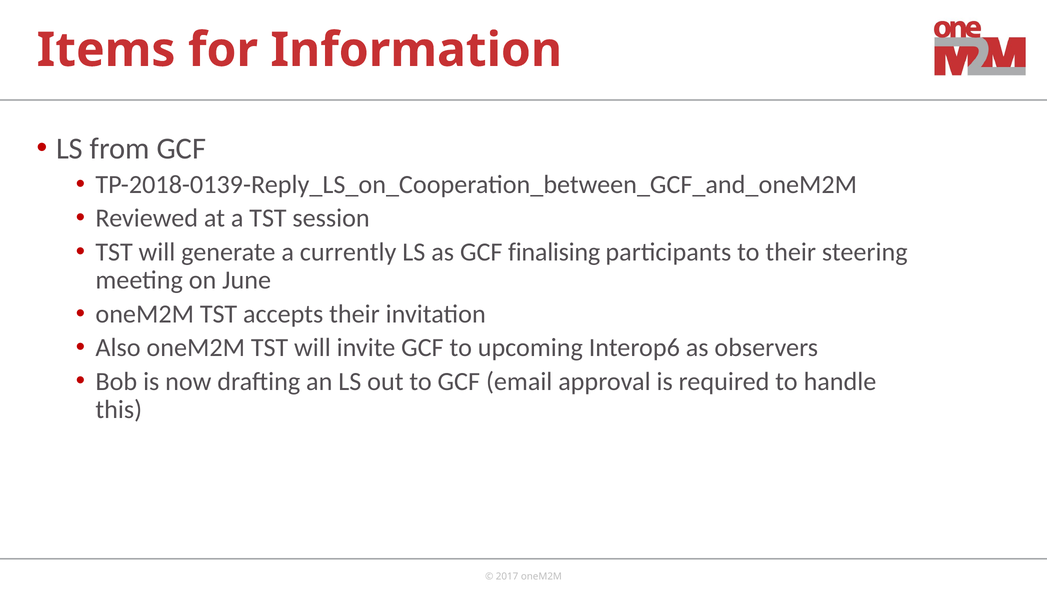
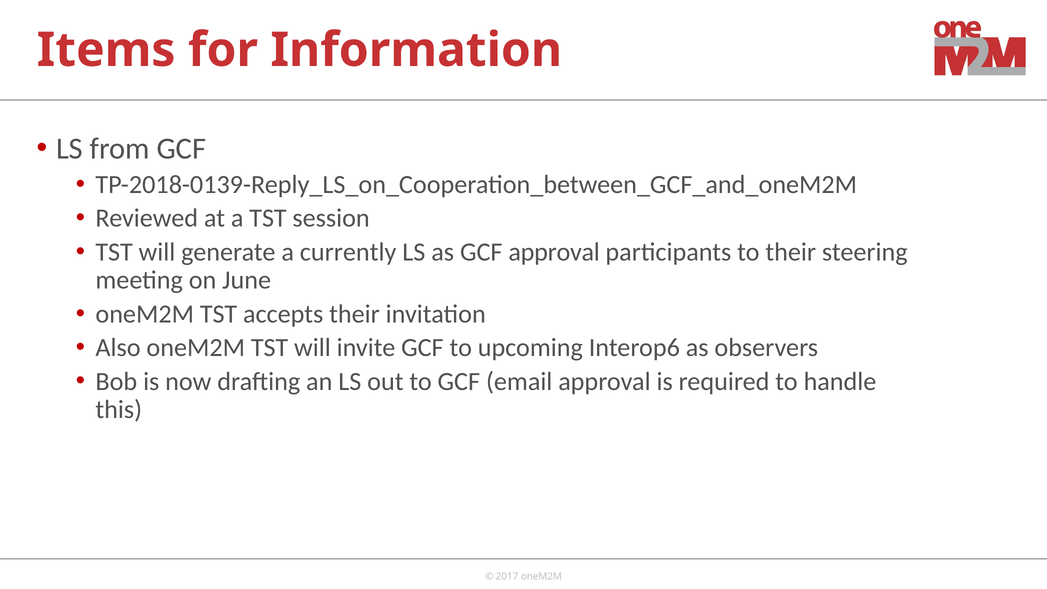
GCF finalising: finalising -> approval
